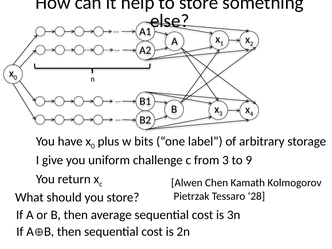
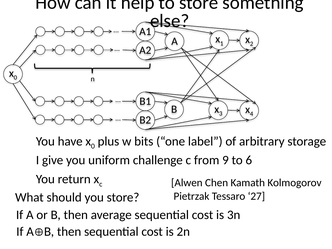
from 3: 3 -> 9
9: 9 -> 6
28: 28 -> 27
